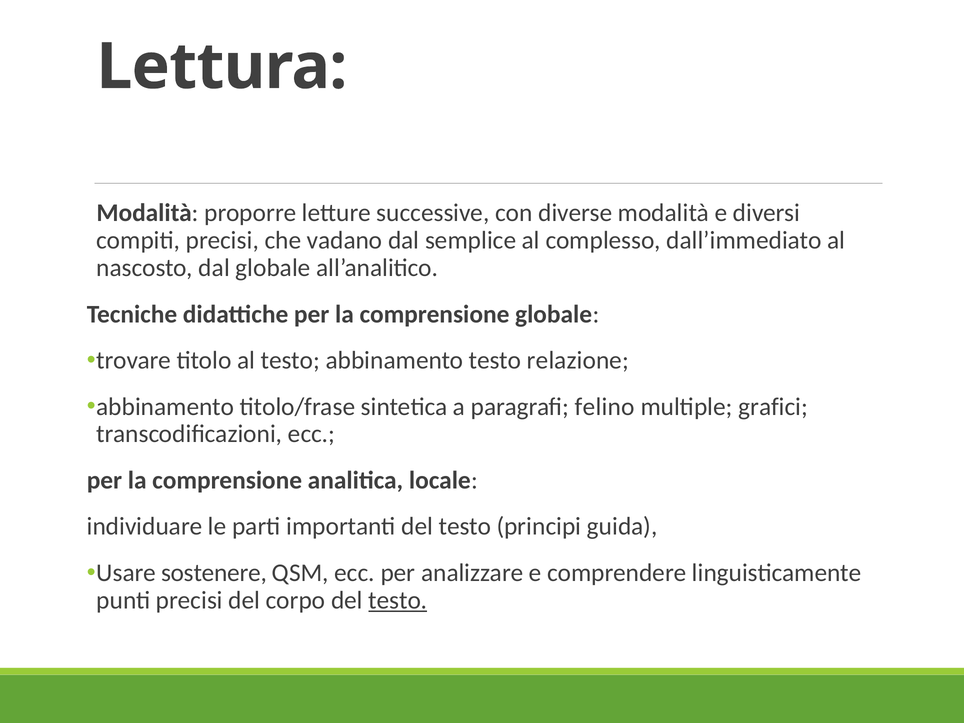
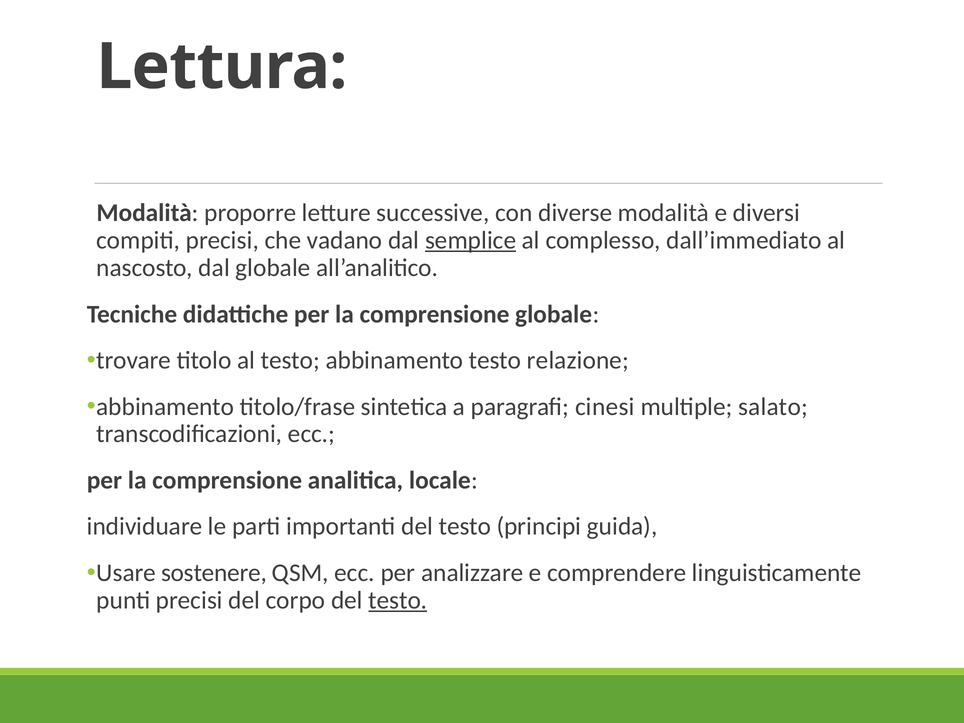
semplice underline: none -> present
felino: felino -> cinesi
grafici: grafici -> salato
